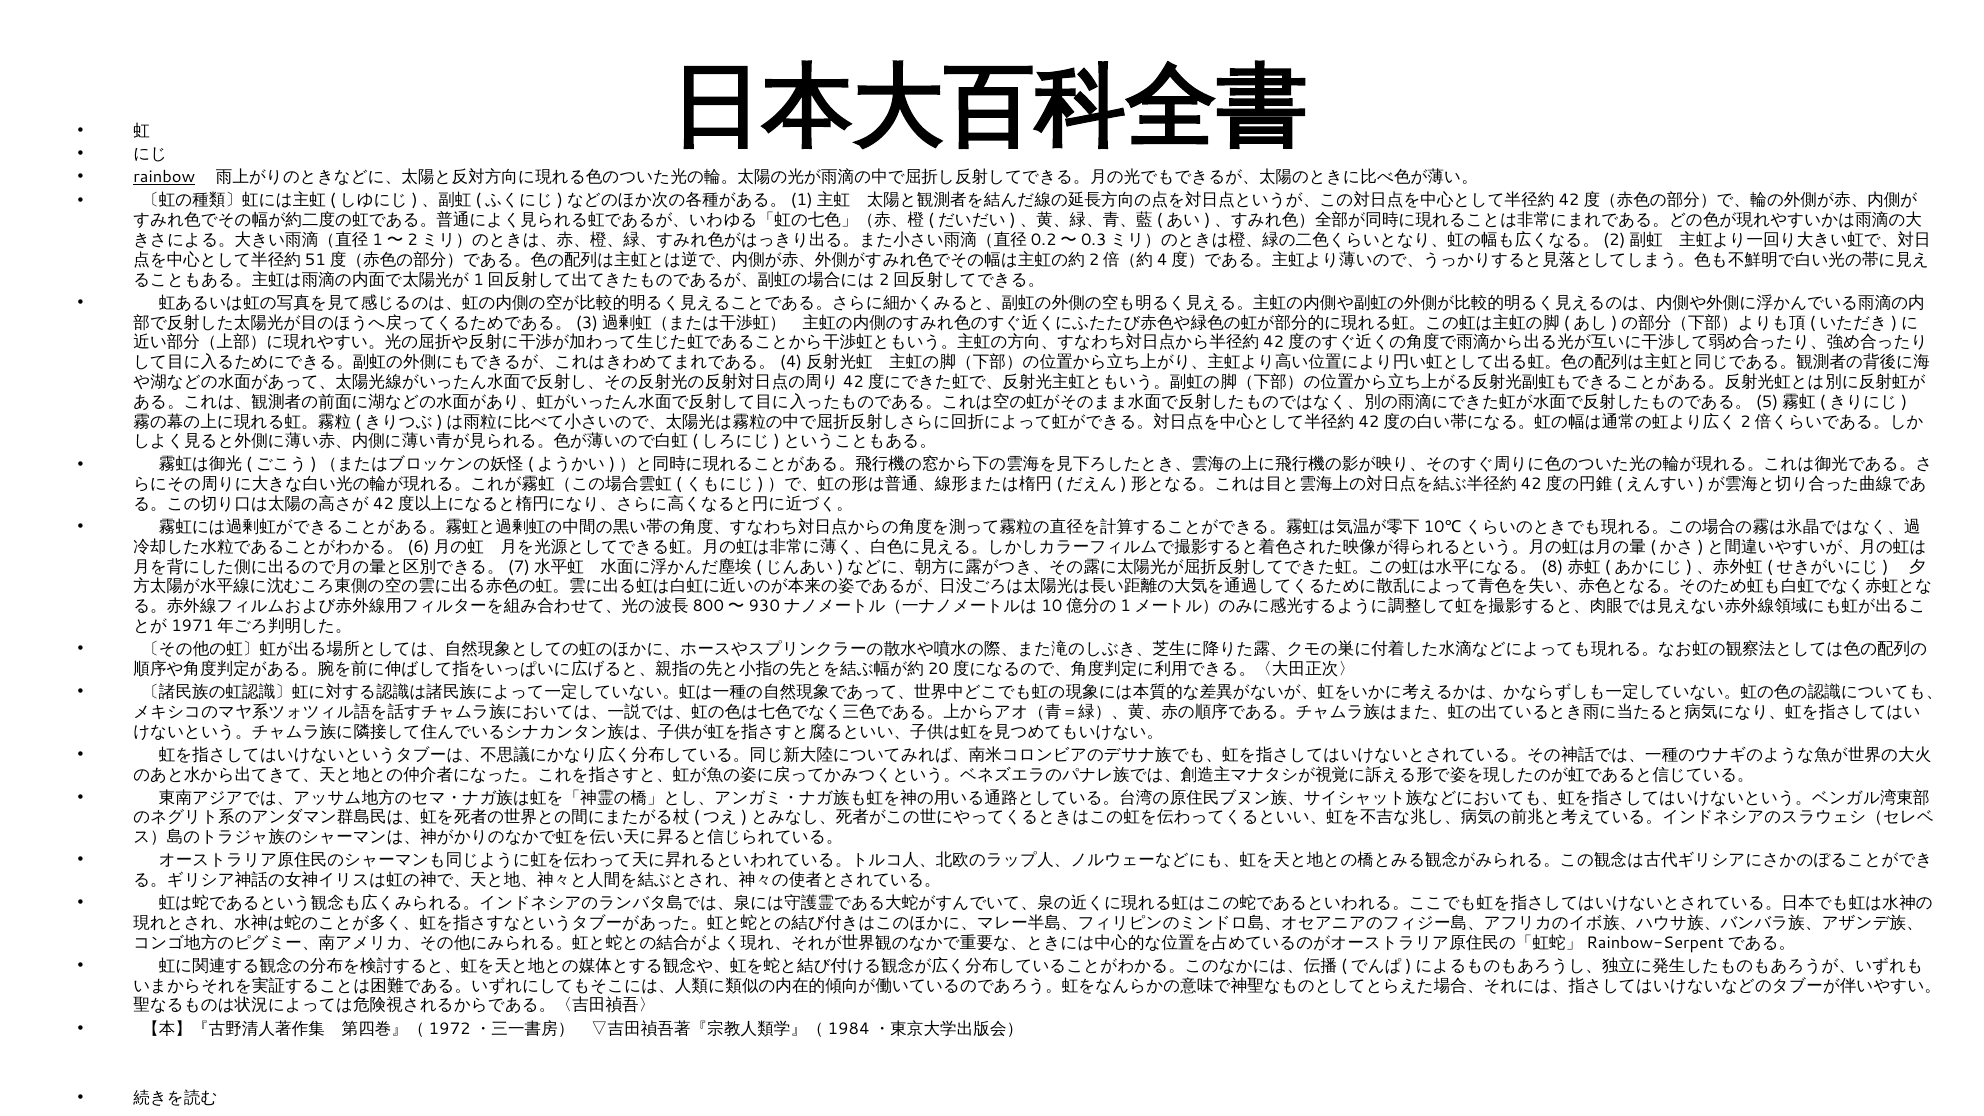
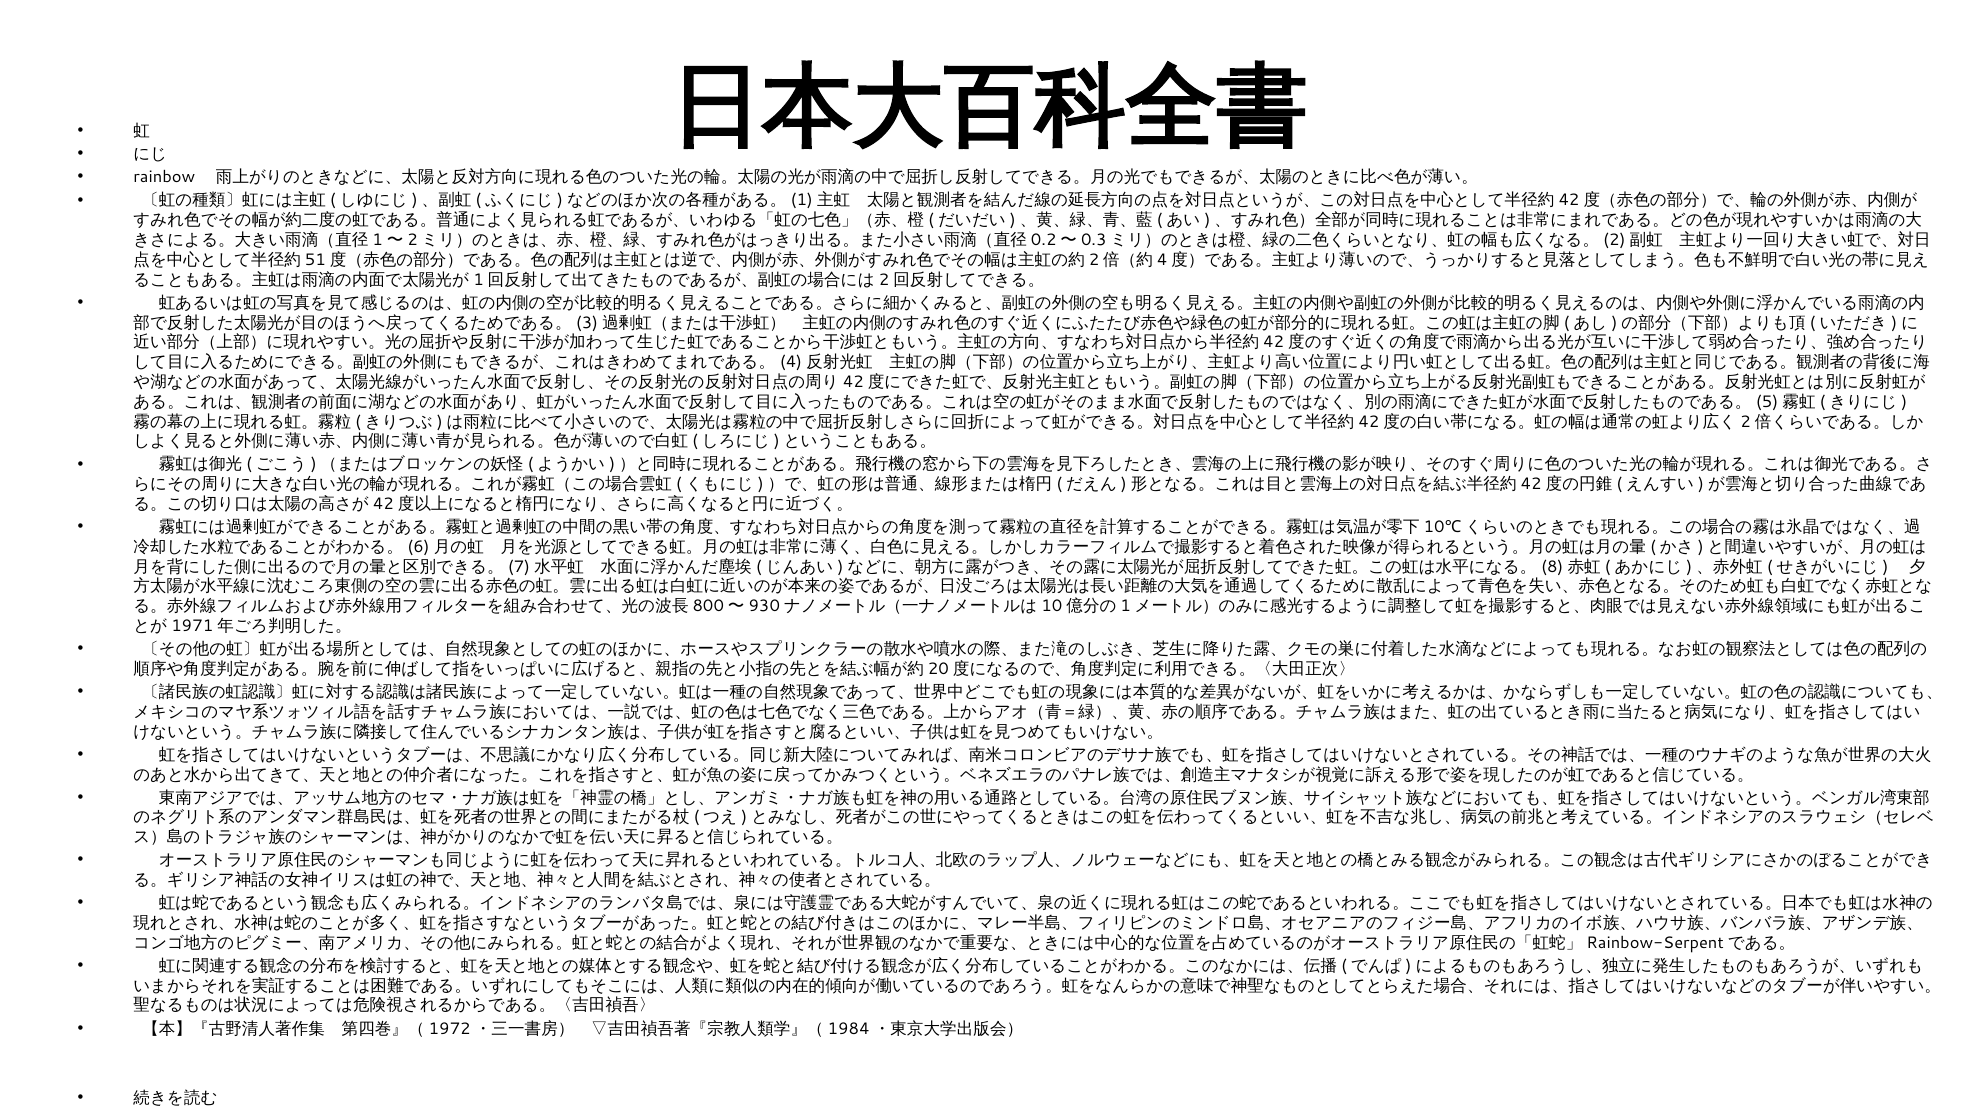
rainbow underline: present -> none
